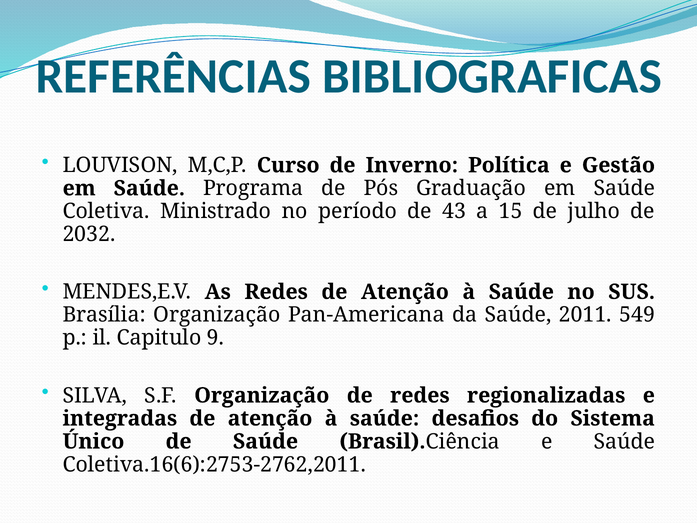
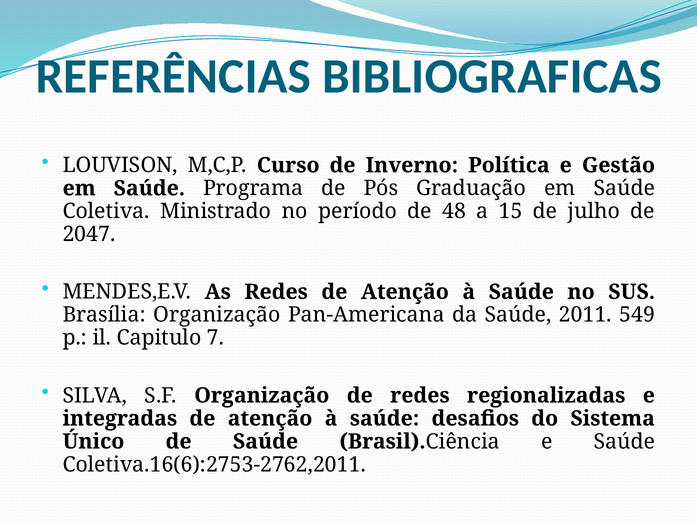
43: 43 -> 48
2032: 2032 -> 2047
9: 9 -> 7
